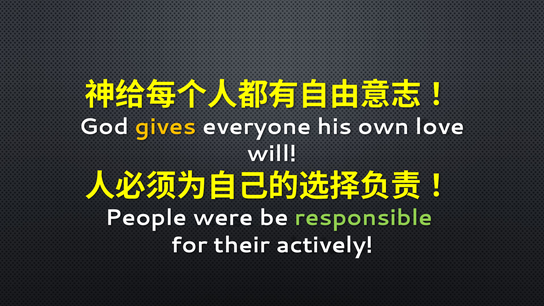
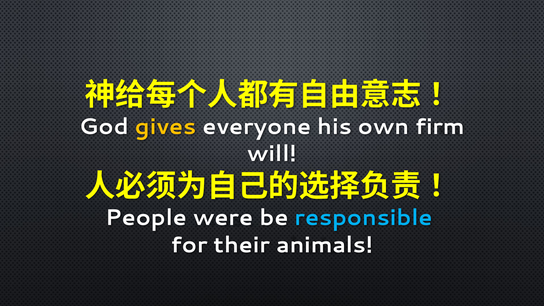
love: love -> firm
responsible colour: light green -> light blue
actively: actively -> animals
